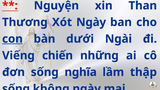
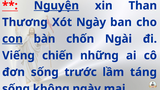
Nguyện underline: none -> present
dưới: dưới -> chốn
nghĩa: nghĩa -> trước
thập: thập -> táng
